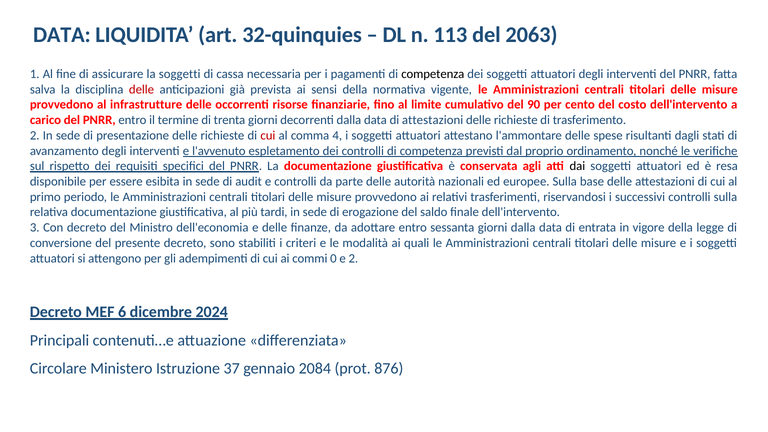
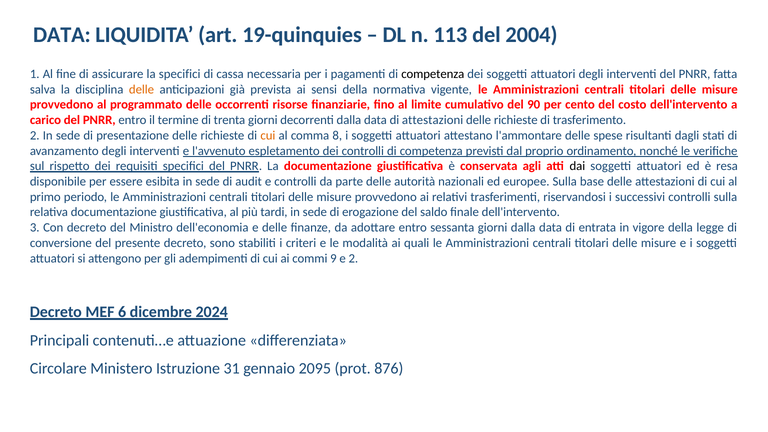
32-quinquies: 32-quinquies -> 19-quinquies
2063: 2063 -> 2004
la soggetti: soggetti -> specifici
delle at (142, 89) colour: red -> orange
infrastrutture: infrastrutture -> programmato
cui at (268, 135) colour: red -> orange
4: 4 -> 8
0: 0 -> 9
37: 37 -> 31
2084: 2084 -> 2095
